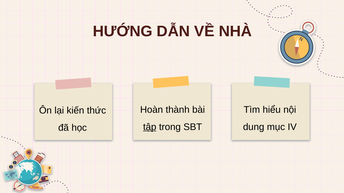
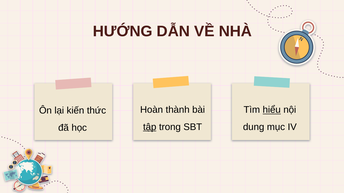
hiểu underline: none -> present
